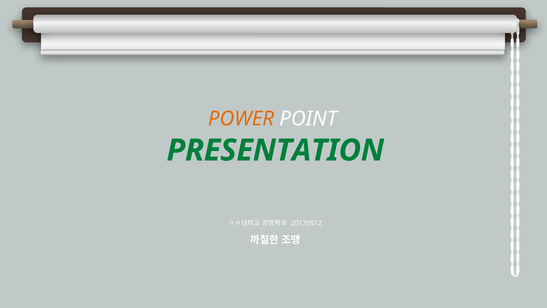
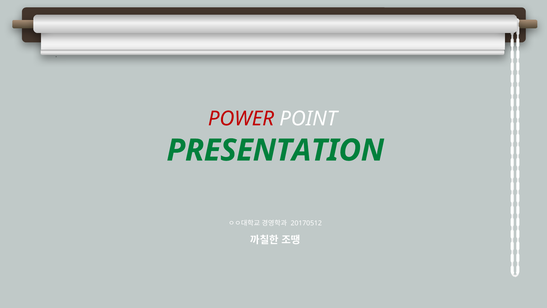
POWER colour: orange -> red
